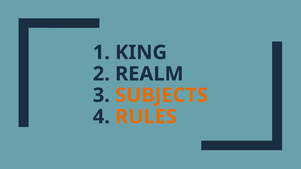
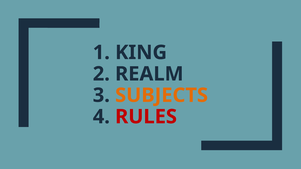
RULES colour: orange -> red
